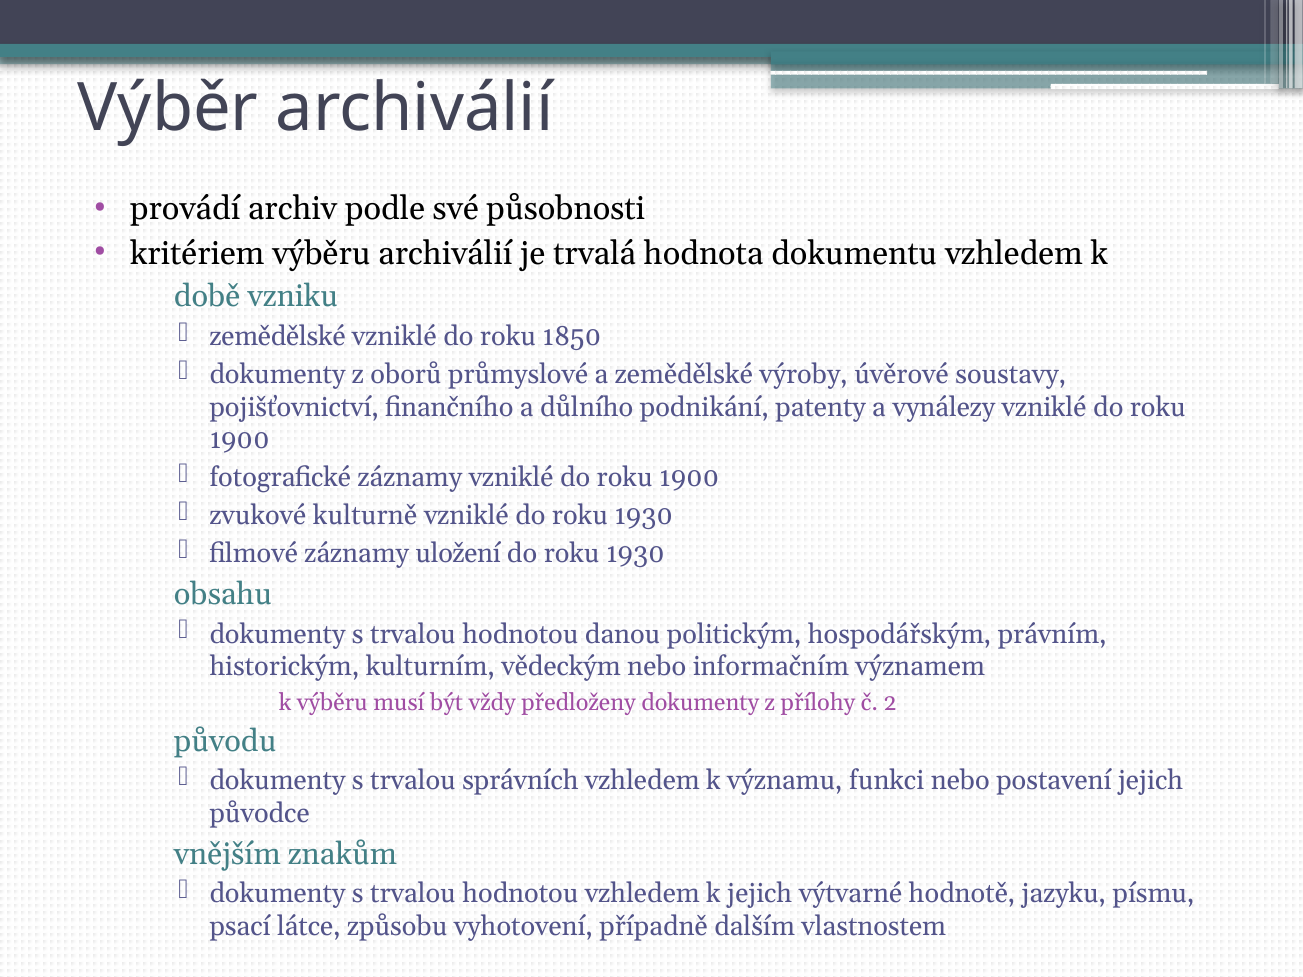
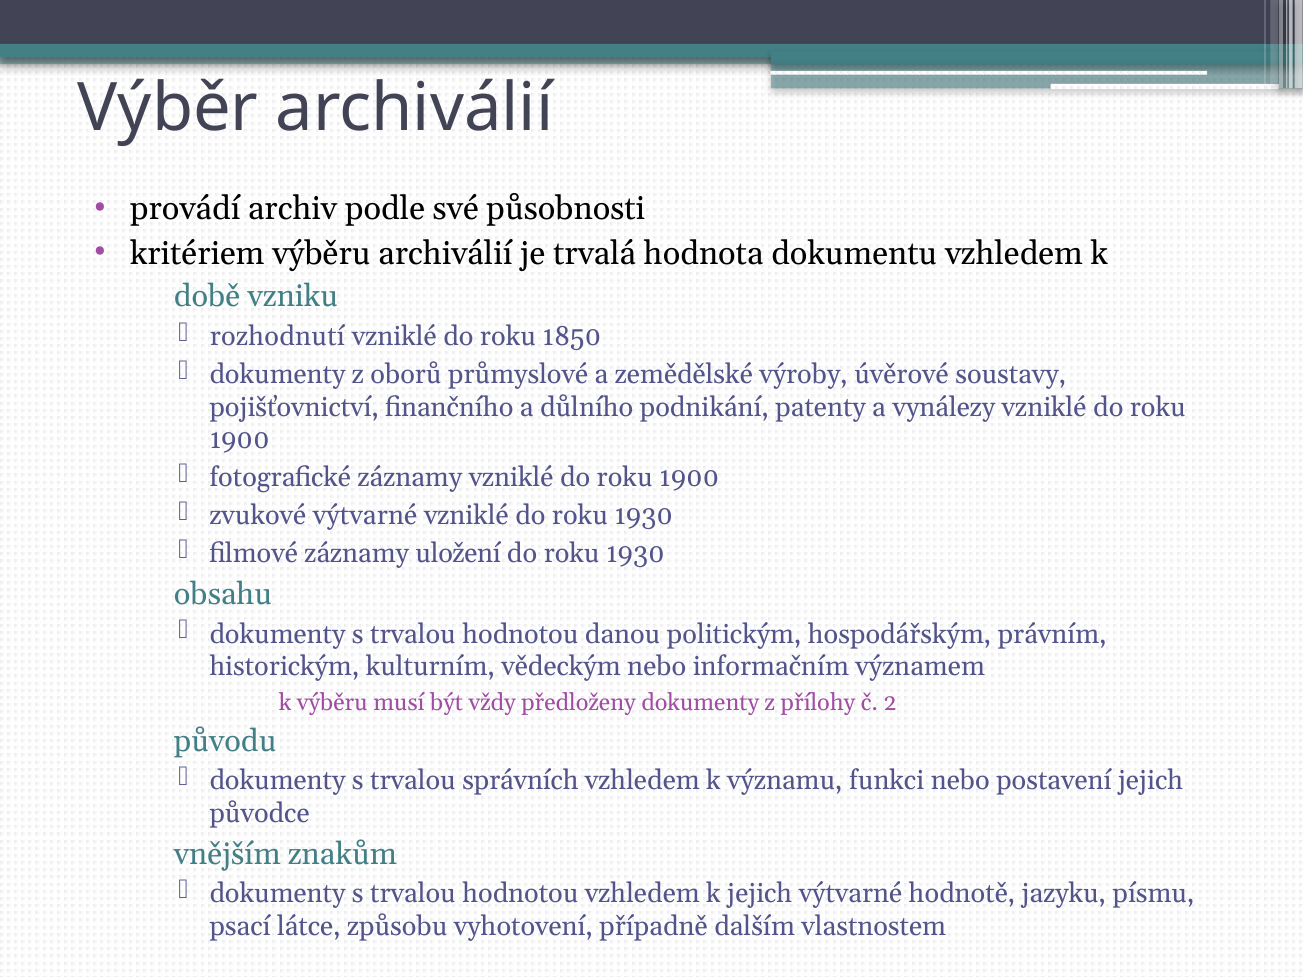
zemědělské at (278, 337): zemědělské -> rozhodnutí
zvukové kulturně: kulturně -> výtvarné
